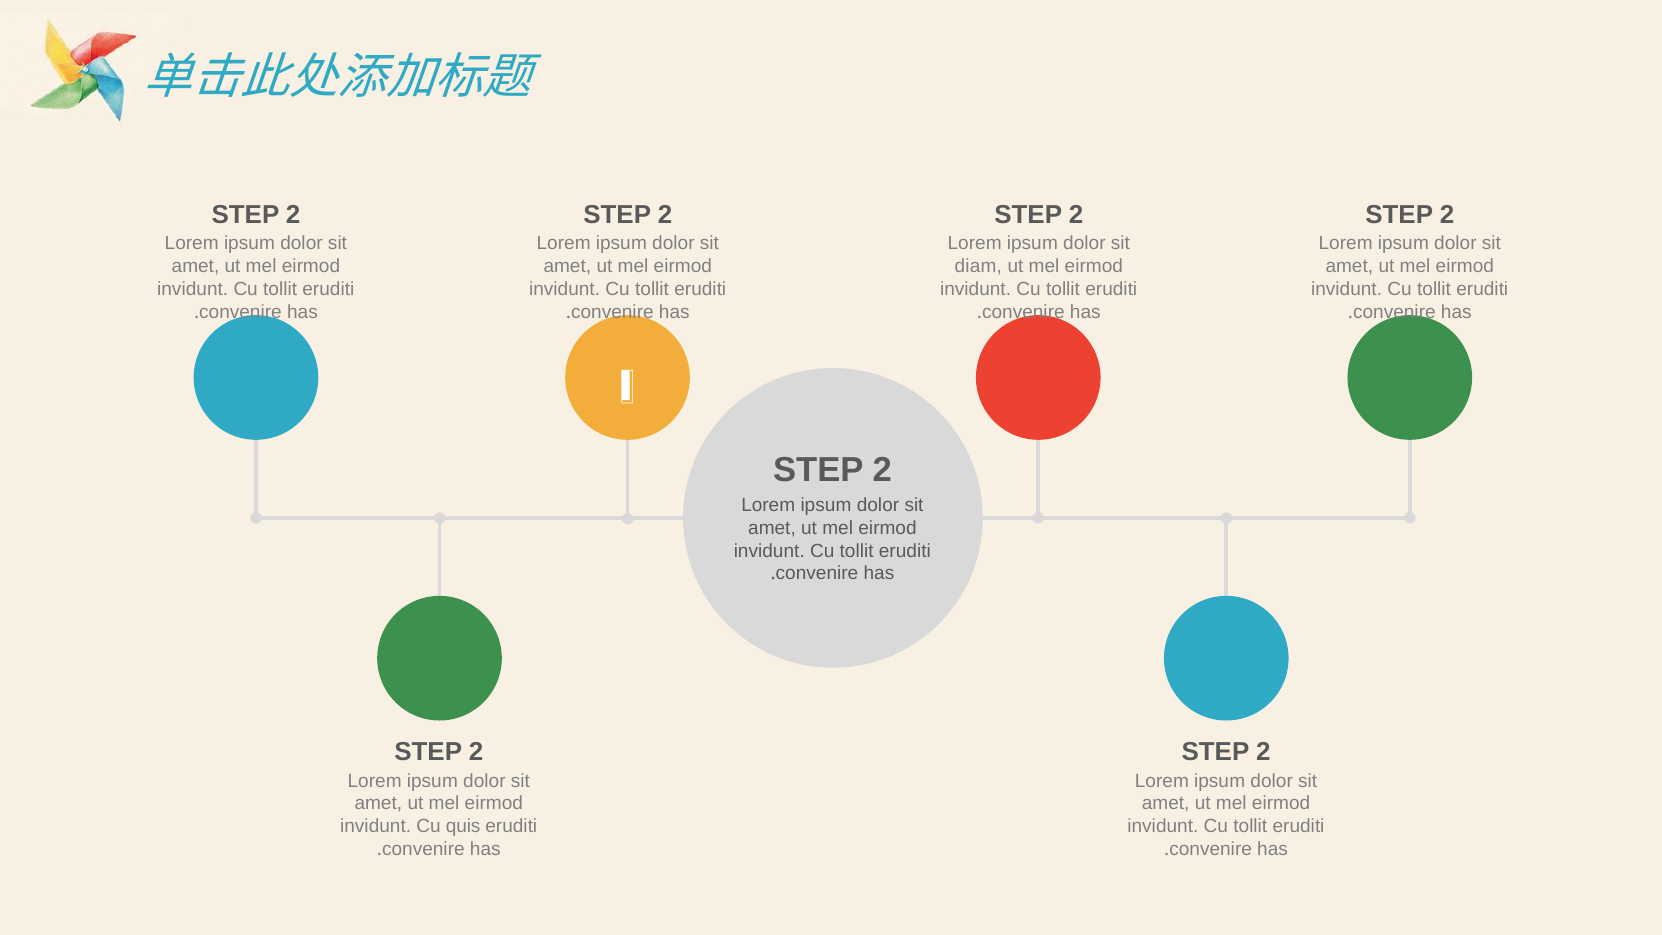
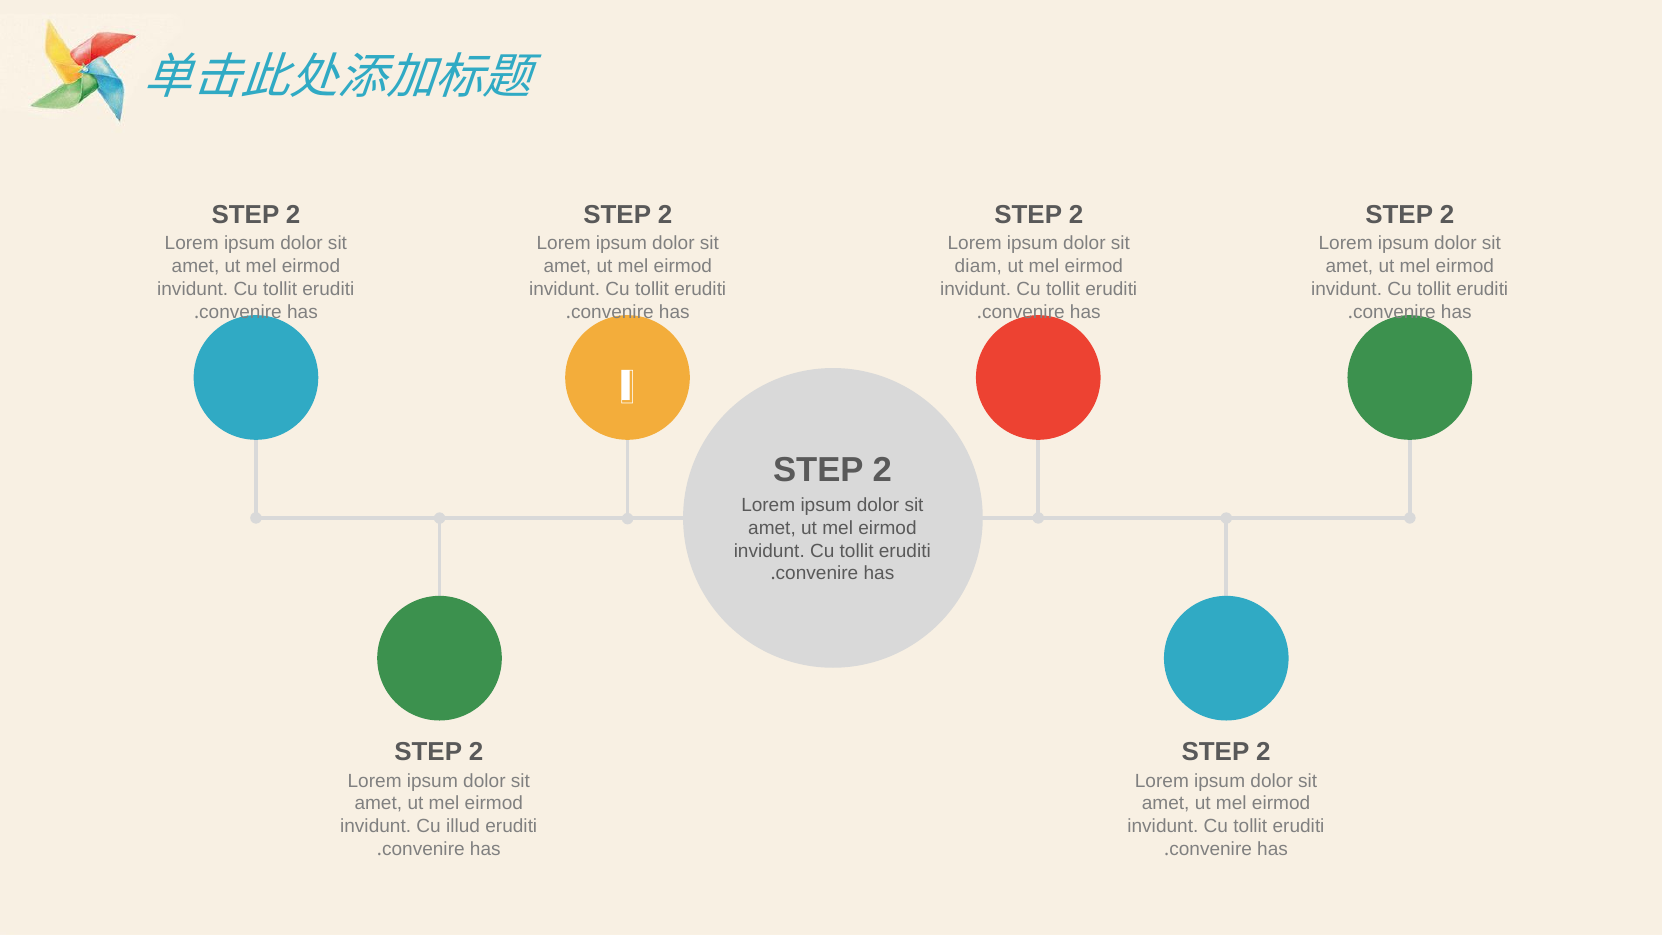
quis: quis -> illud
